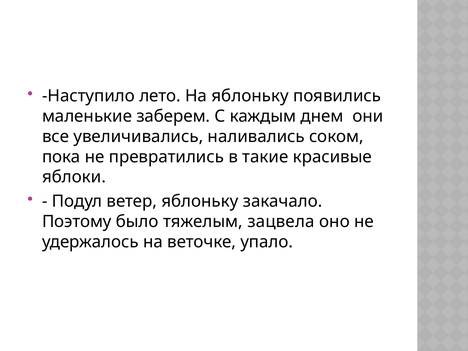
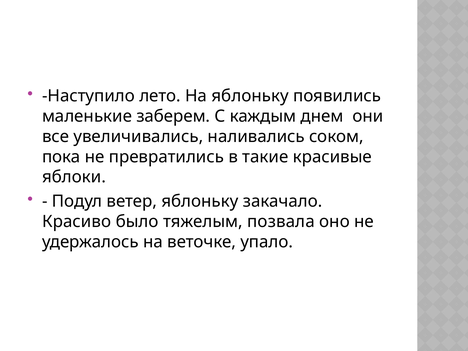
Поэтому: Поэтому -> Красиво
зацвела: зацвела -> позвала
